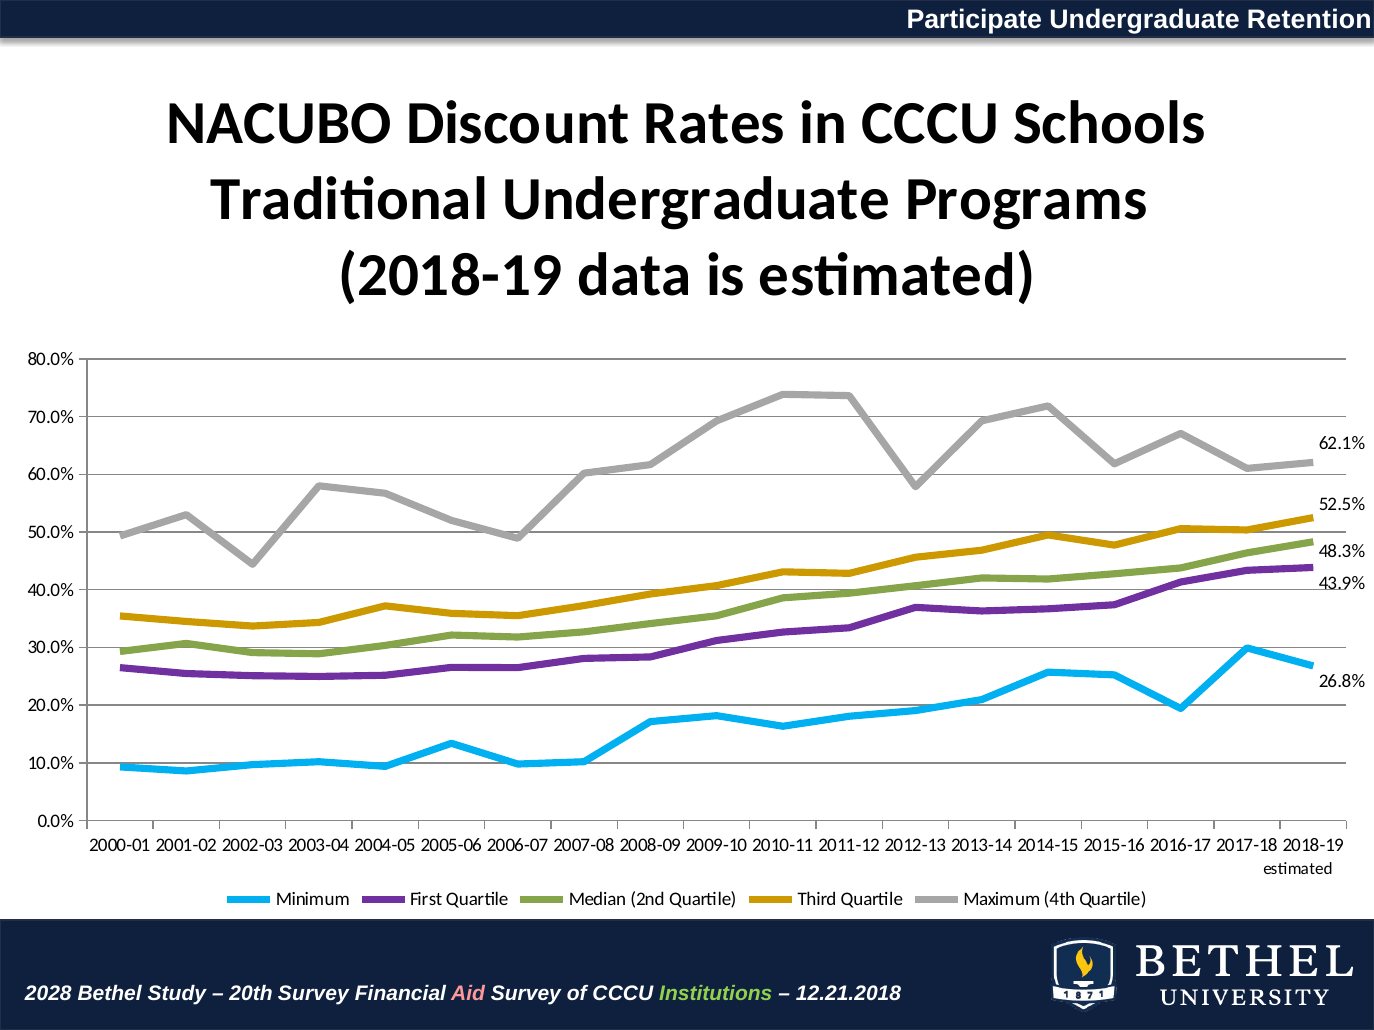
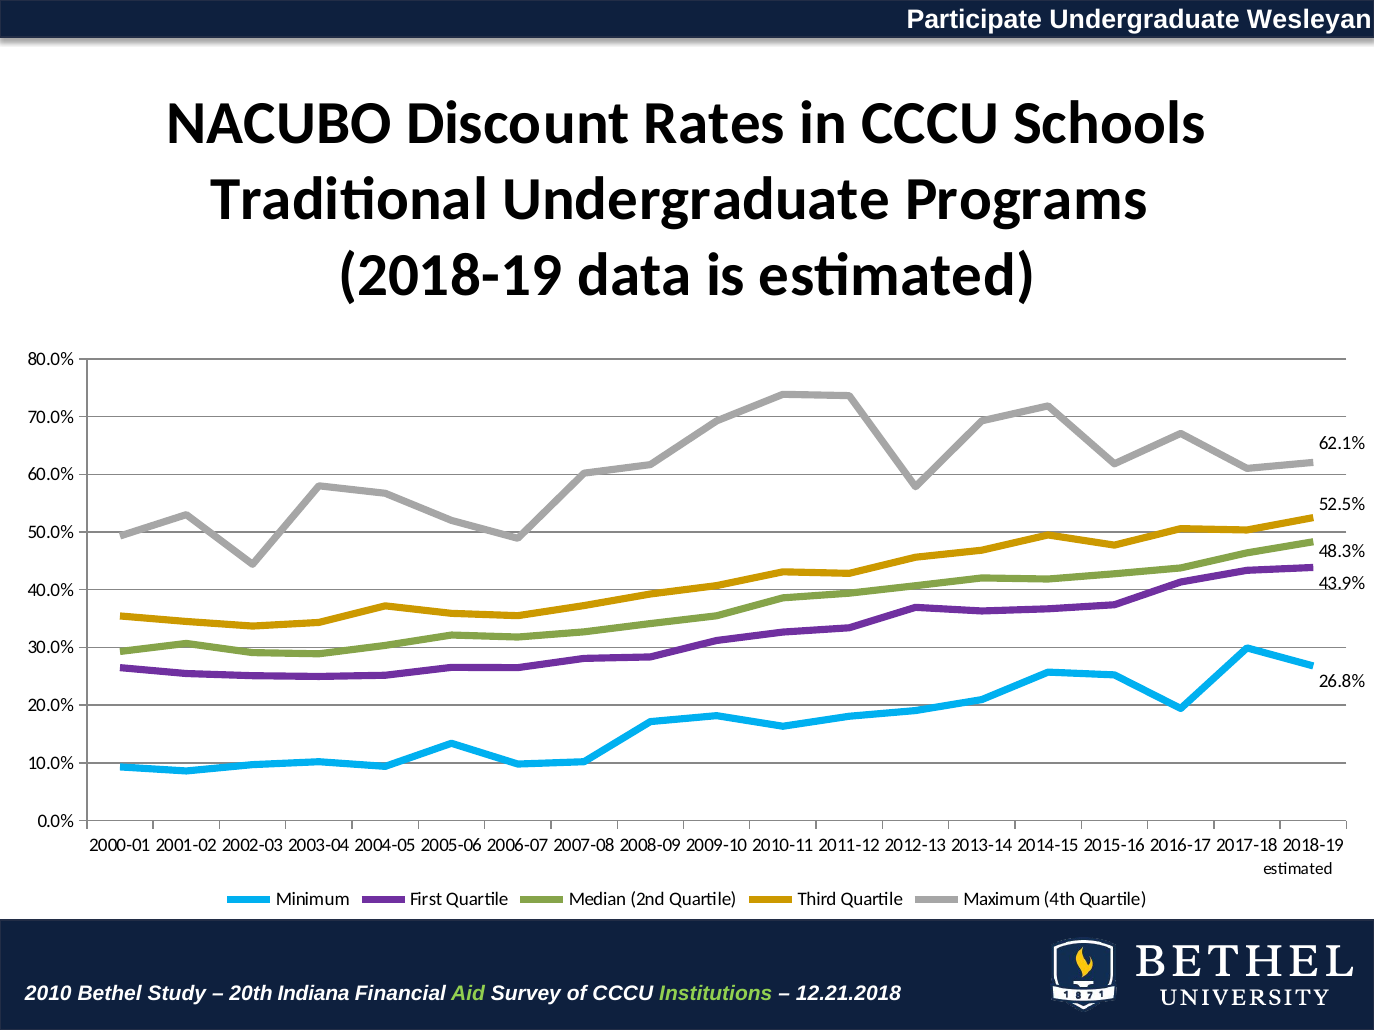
Retention: Retention -> Wesleyan
2028: 2028 -> 2010
20th Survey: Survey -> Indiana
Aid colour: pink -> light green
